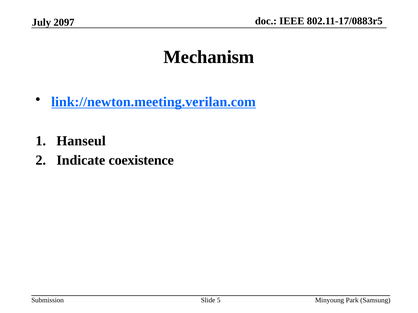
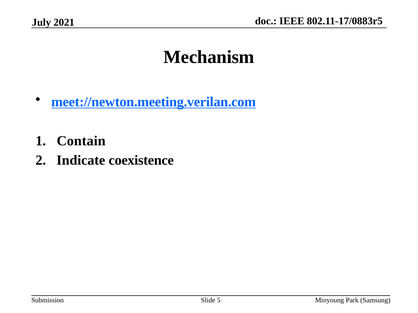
2097: 2097 -> 2021
link://newton.meeting.verilan.com: link://newton.meeting.verilan.com -> meet://newton.meeting.verilan.com
Hanseul: Hanseul -> Contain
